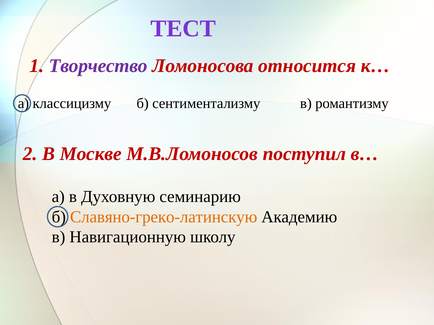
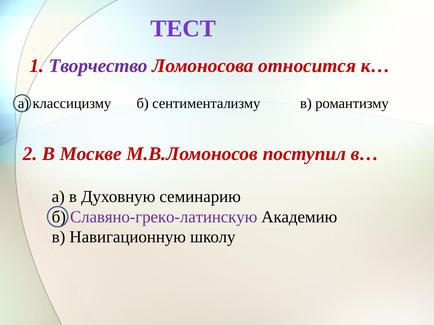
Славяно-греко-латинскую colour: orange -> purple
